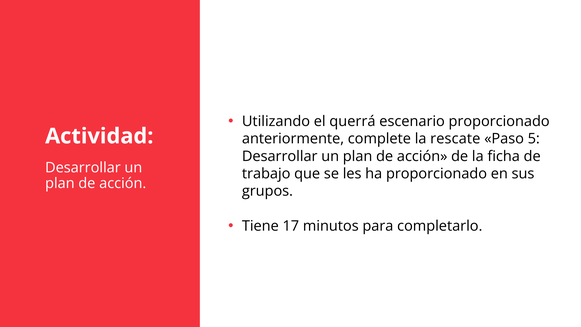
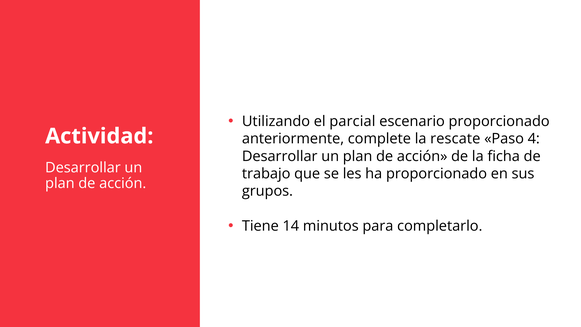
querrá: querrá -> parcial
5: 5 -> 4
17: 17 -> 14
